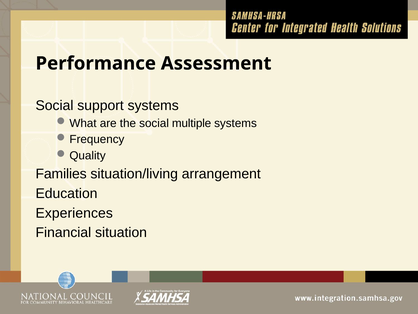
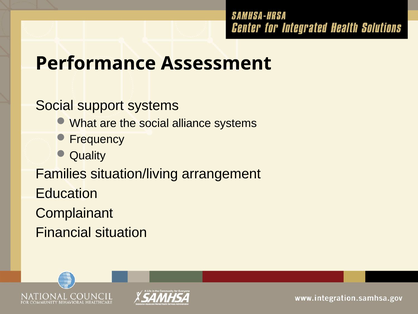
multiple: multiple -> alliance
Experiences: Experiences -> Complainant
